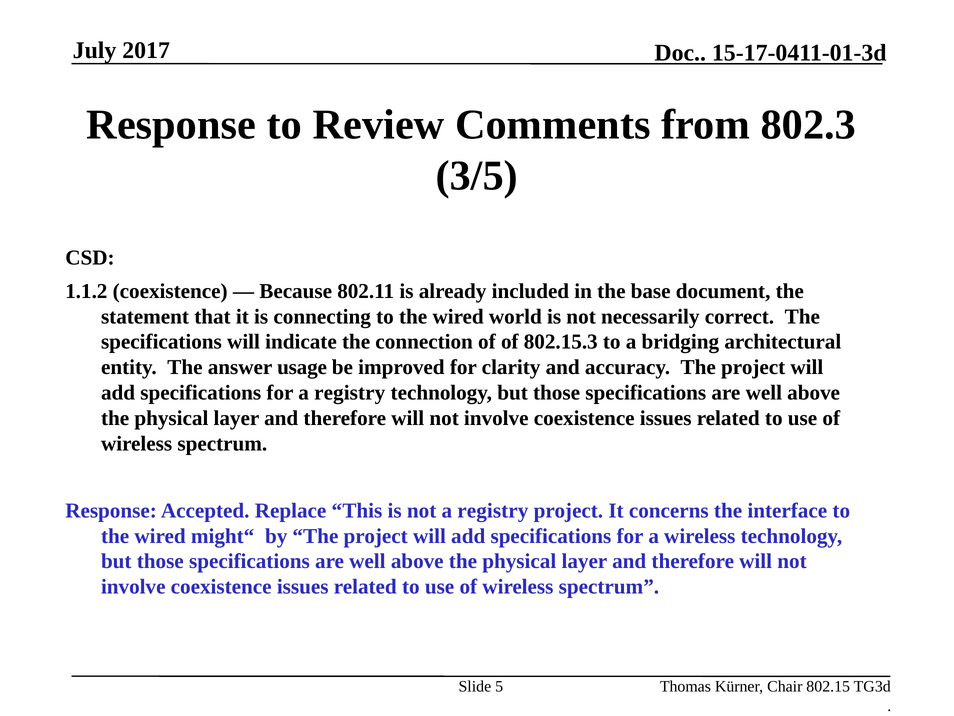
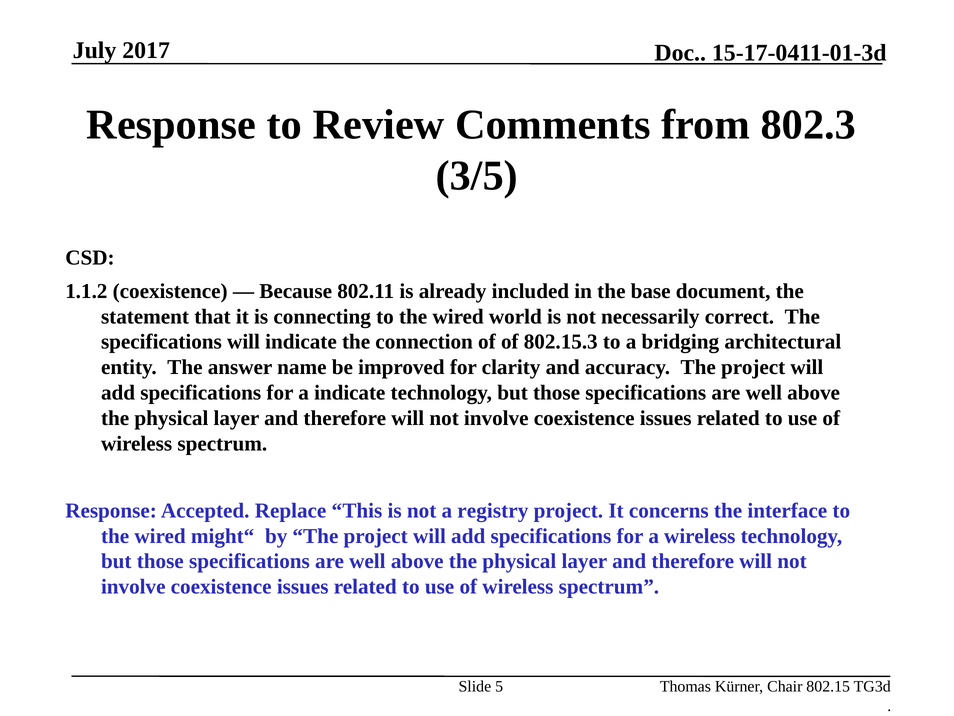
usage: usage -> name
for a registry: registry -> indicate
